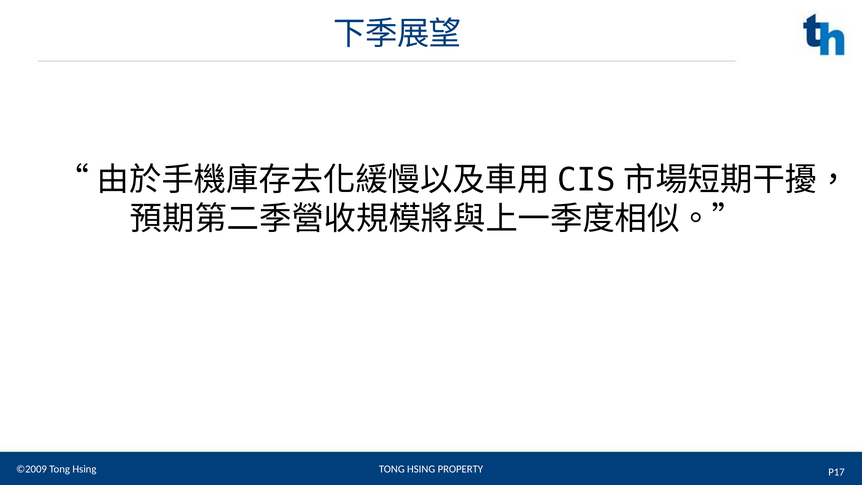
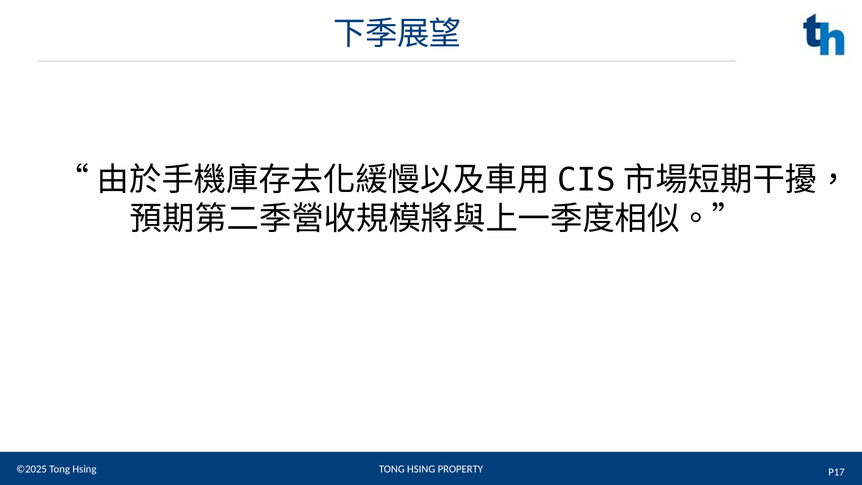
©2009: ©2009 -> ©2025
